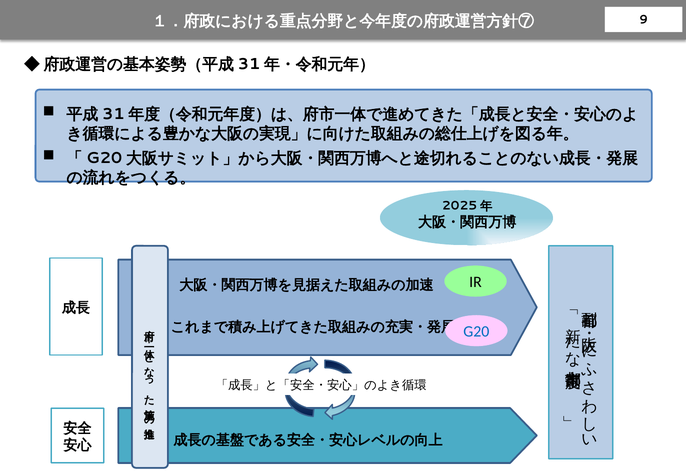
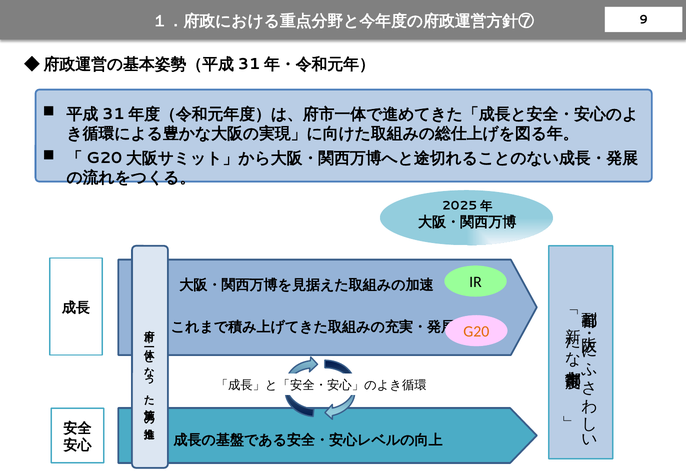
G20 colour: blue -> orange
